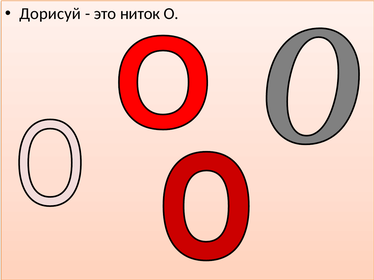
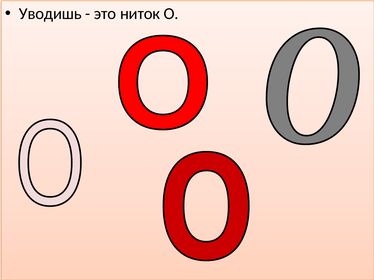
Дорисуй: Дорисуй -> Уводишь
